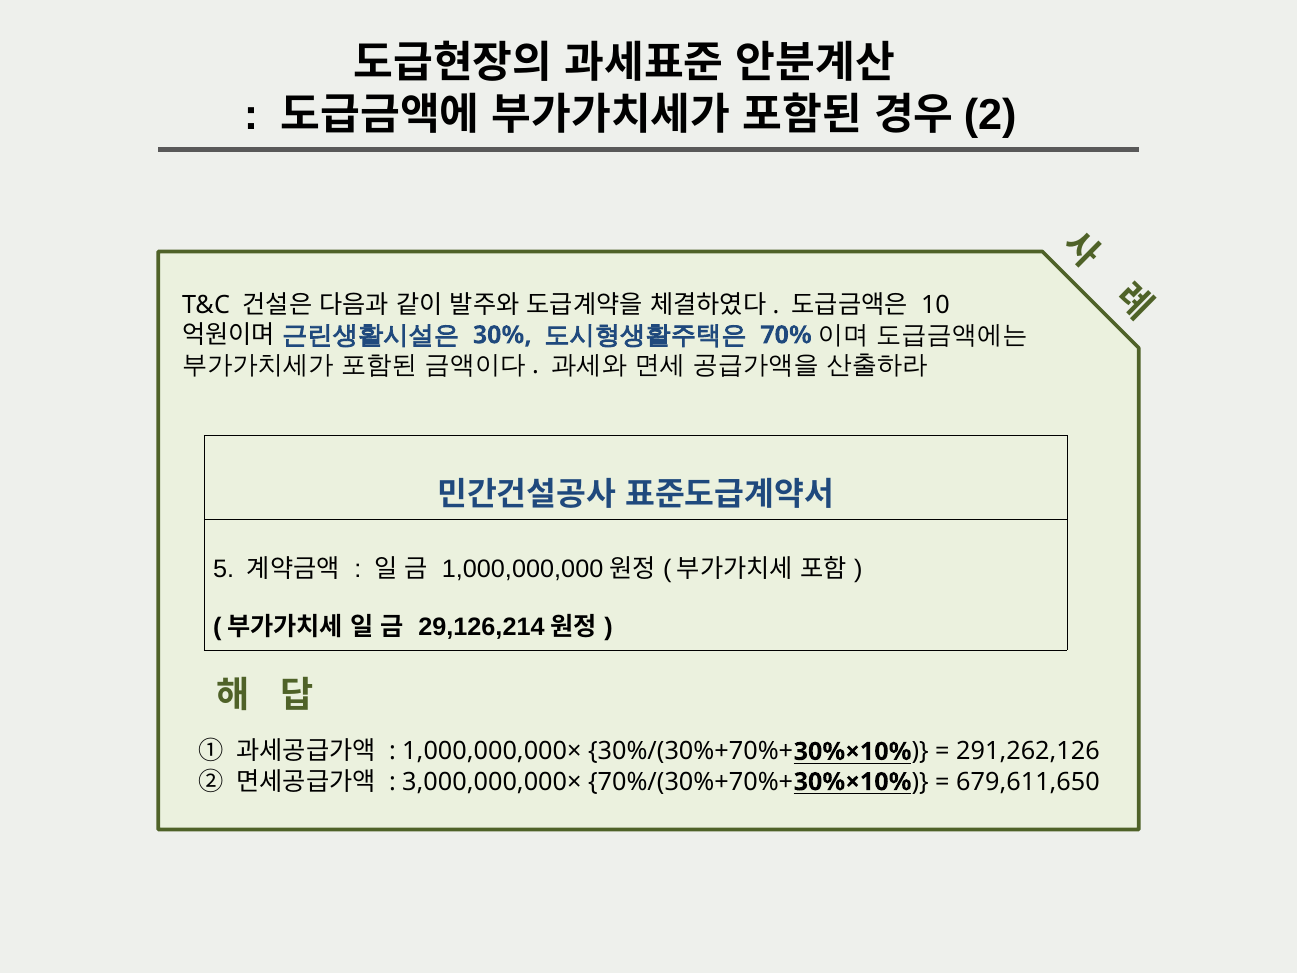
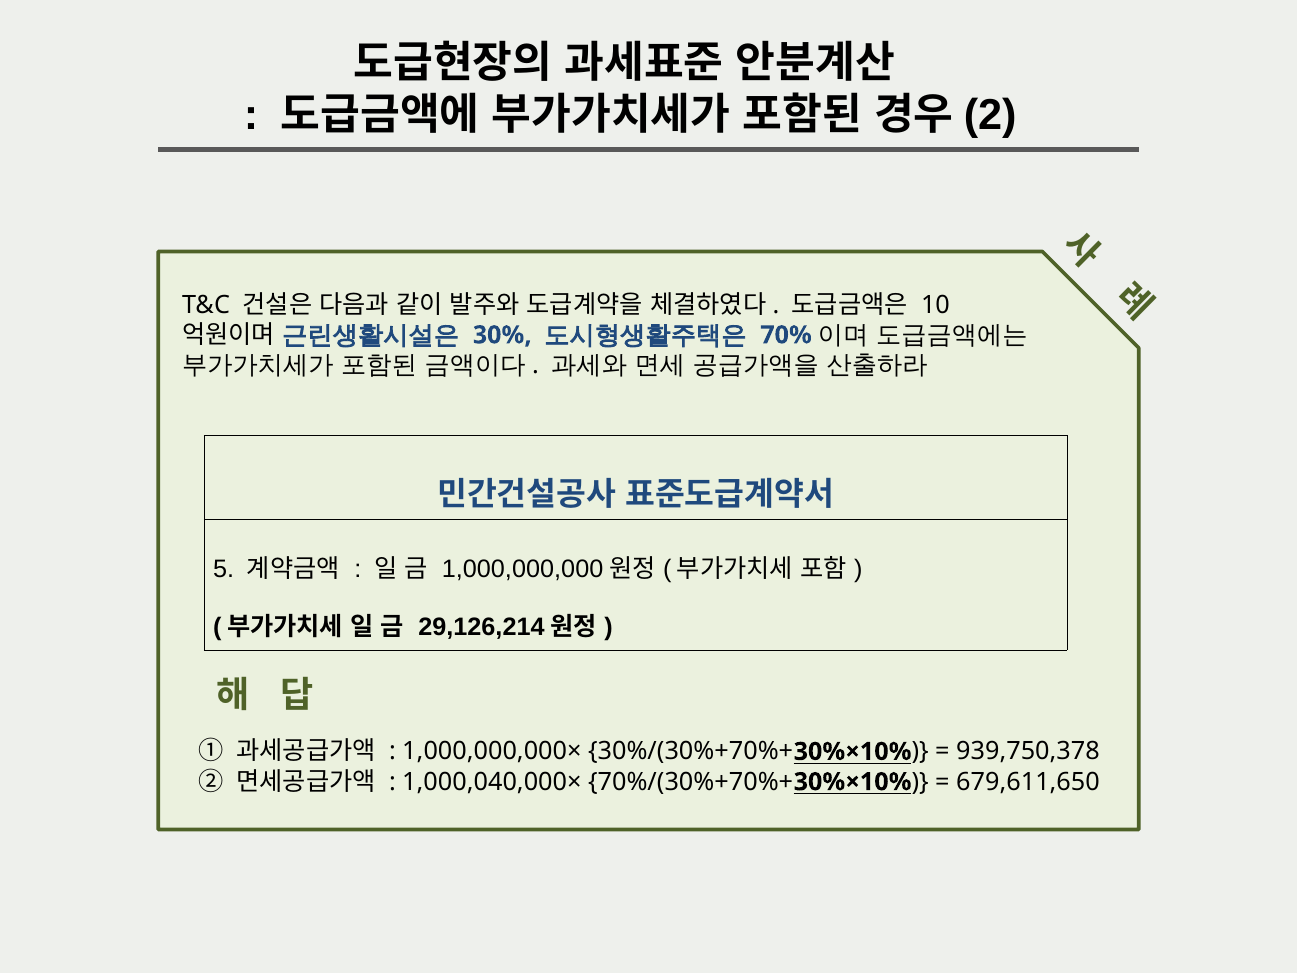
291,262,126: 291,262,126 -> 939,750,378
3,000,000,000×: 3,000,000,000× -> 1,000,040,000×
